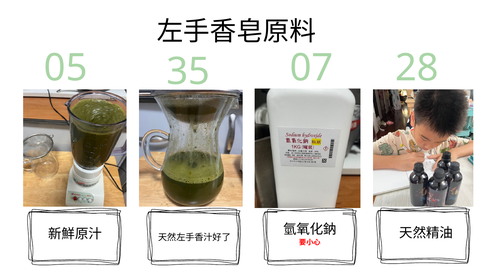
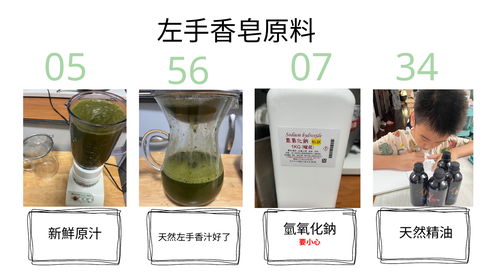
35: 35 -> 56
28: 28 -> 34
